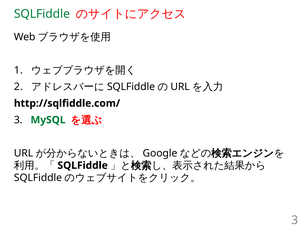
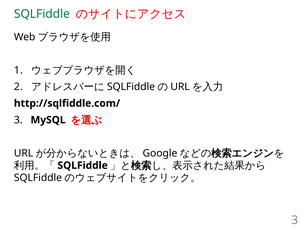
MySQL colour: green -> black
